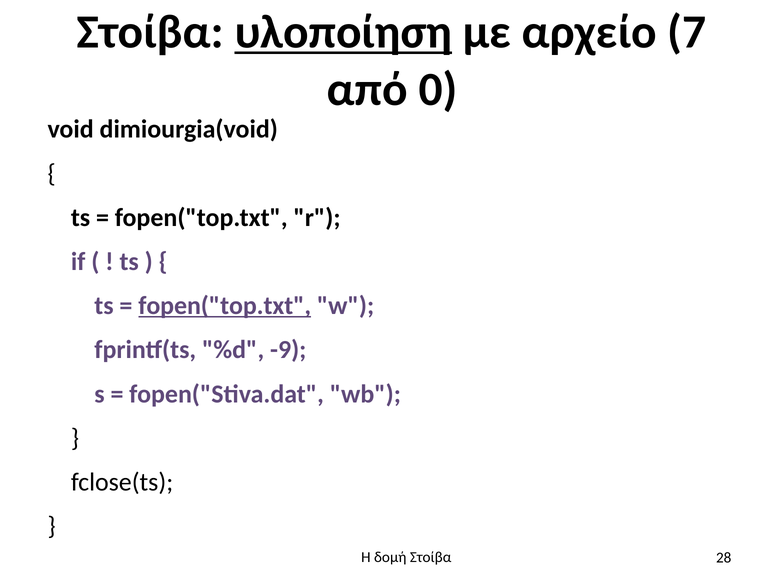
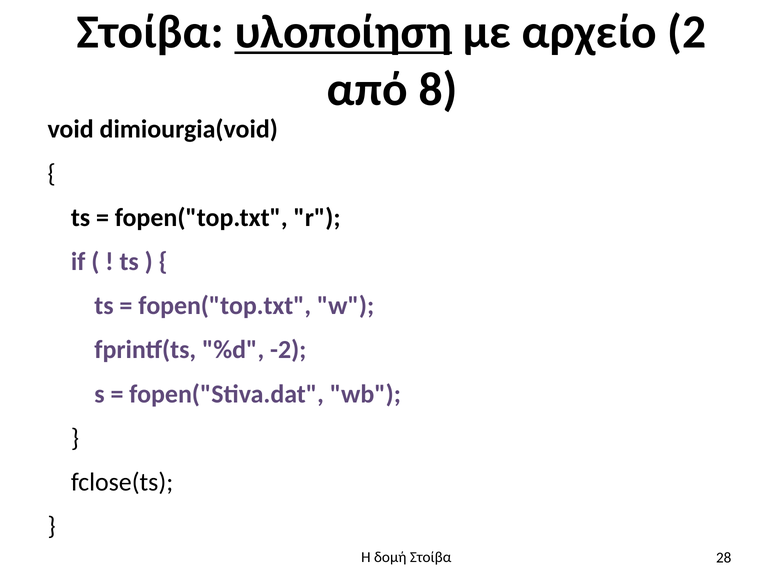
7: 7 -> 2
0: 0 -> 8
fopen("top.txt at (225, 306) underline: present -> none
-9: -9 -> -2
